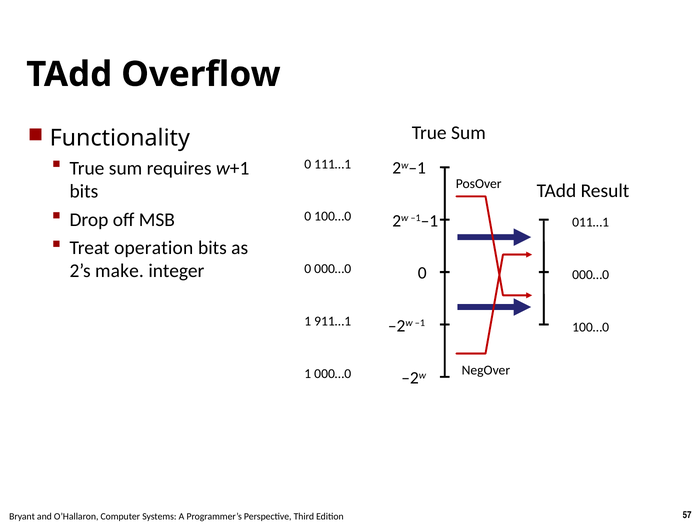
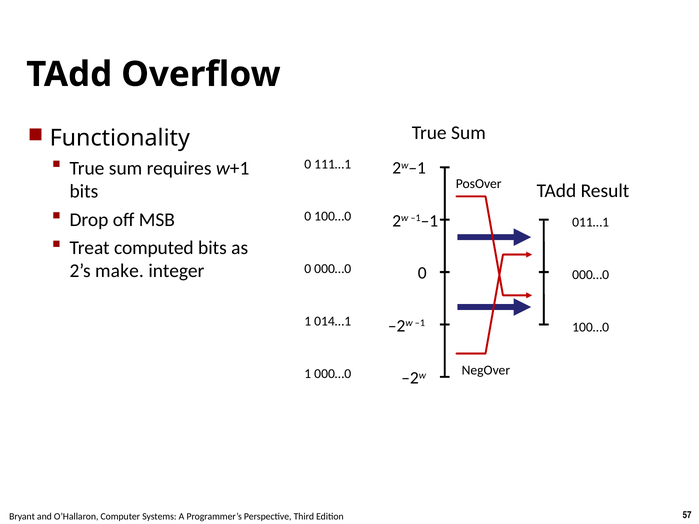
operation: operation -> computed
911…1: 911…1 -> 014…1
